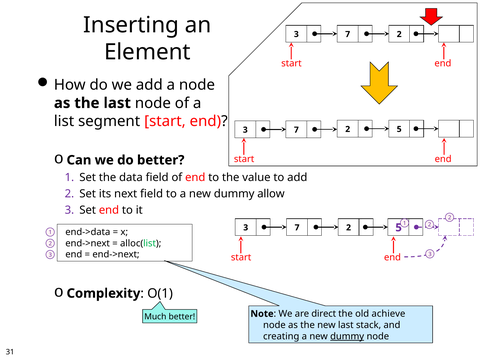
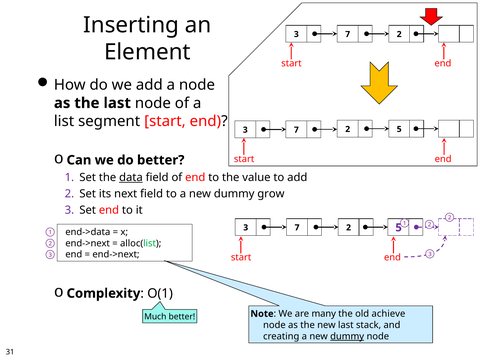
data underline: none -> present
allow: allow -> grow
direct: direct -> many
